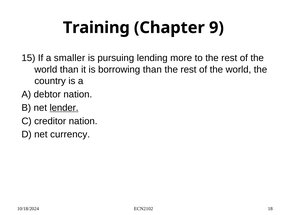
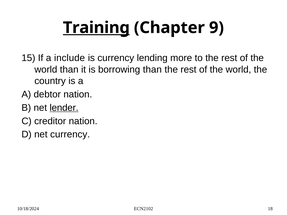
Training underline: none -> present
smaller: smaller -> include
is pursuing: pursuing -> currency
